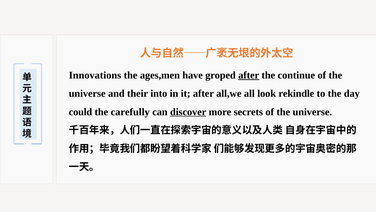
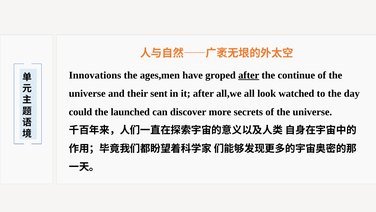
into: into -> sent
rekindle: rekindle -> watched
carefully: carefully -> launched
discover underline: present -> none
